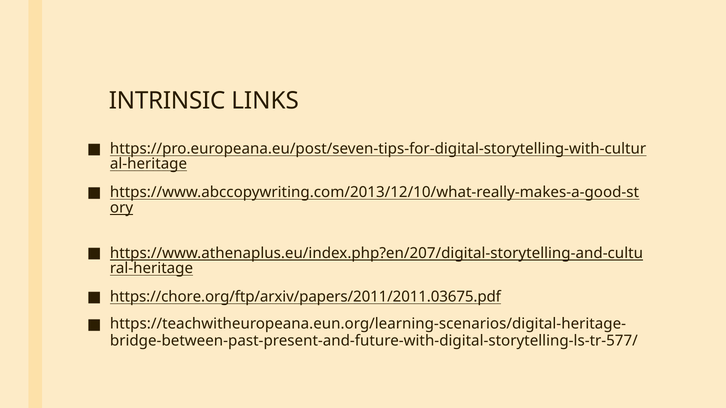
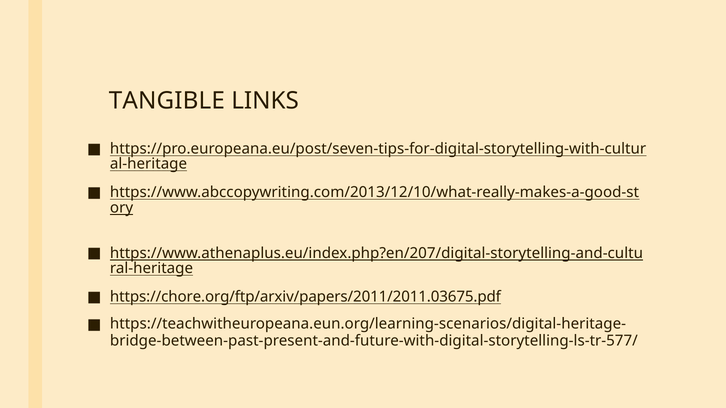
INTRINSIC: INTRINSIC -> TANGIBLE
